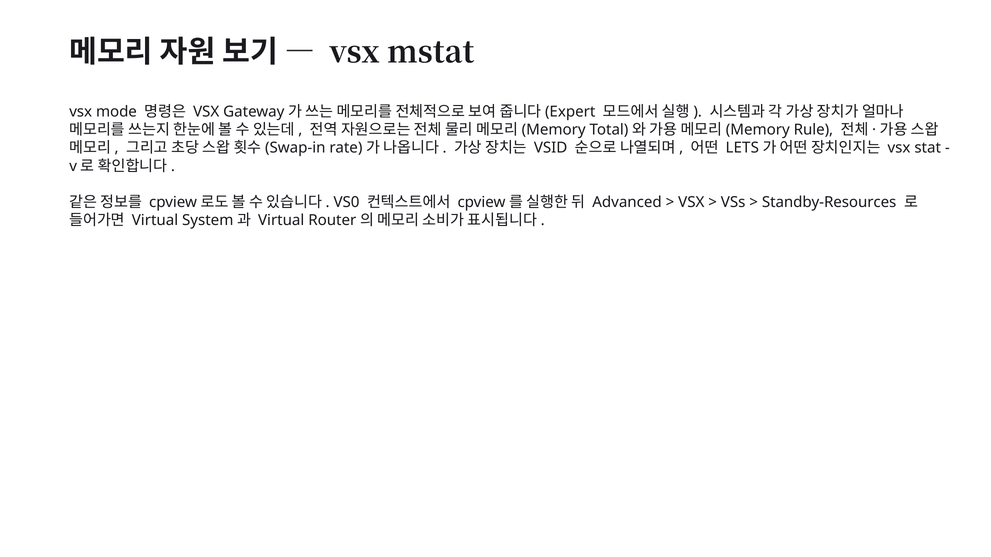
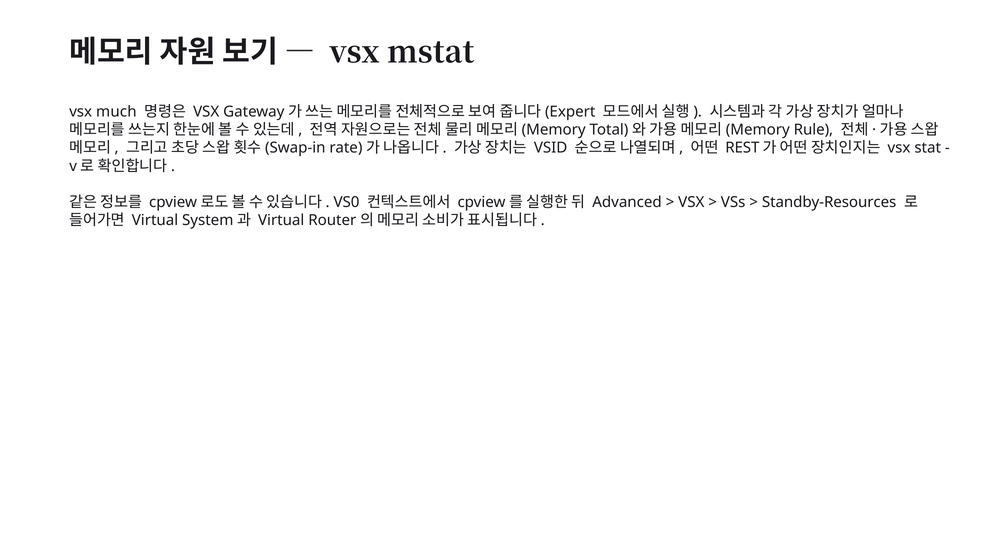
mode: mode -> much
LETS: LETS -> REST
